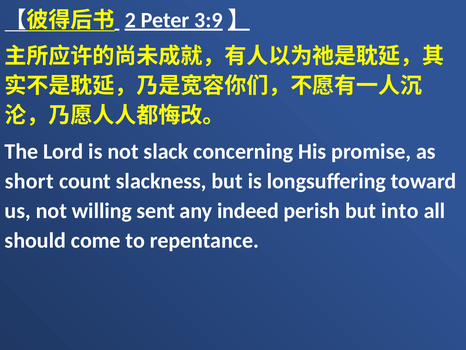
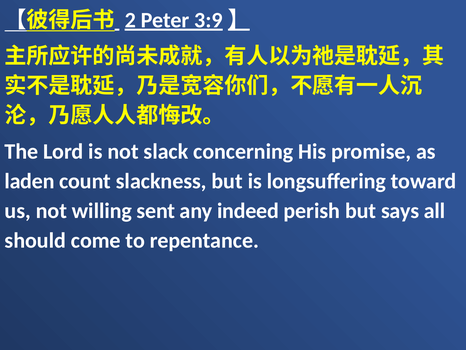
short: short -> laden
into: into -> says
